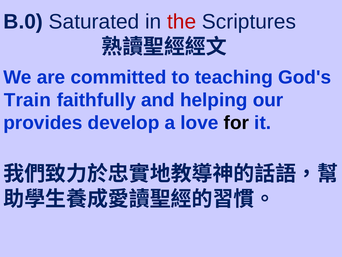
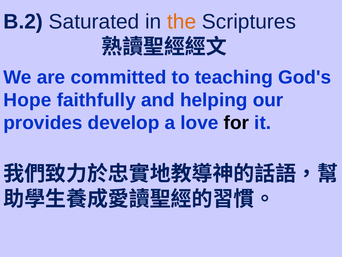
B.0: B.0 -> B.2
the colour: red -> orange
Train: Train -> Hope
